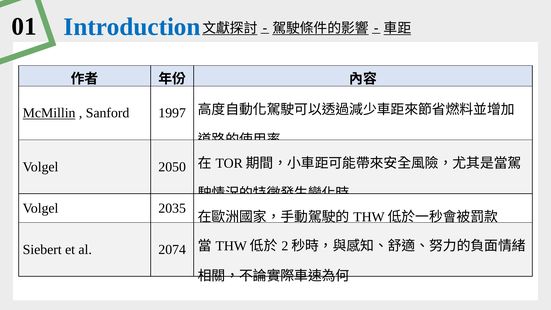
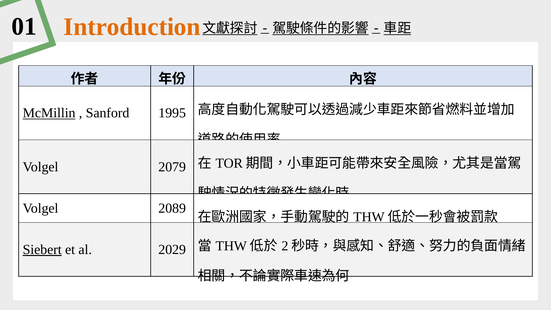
Introduction colour: blue -> orange
1997: 1997 -> 1995
2050: 2050 -> 2079
2035: 2035 -> 2089
Siebert underline: none -> present
2074: 2074 -> 2029
